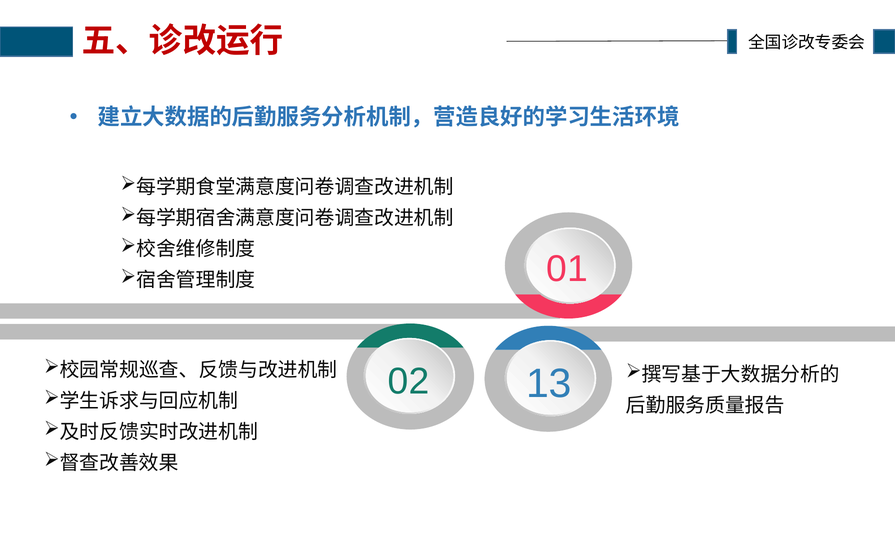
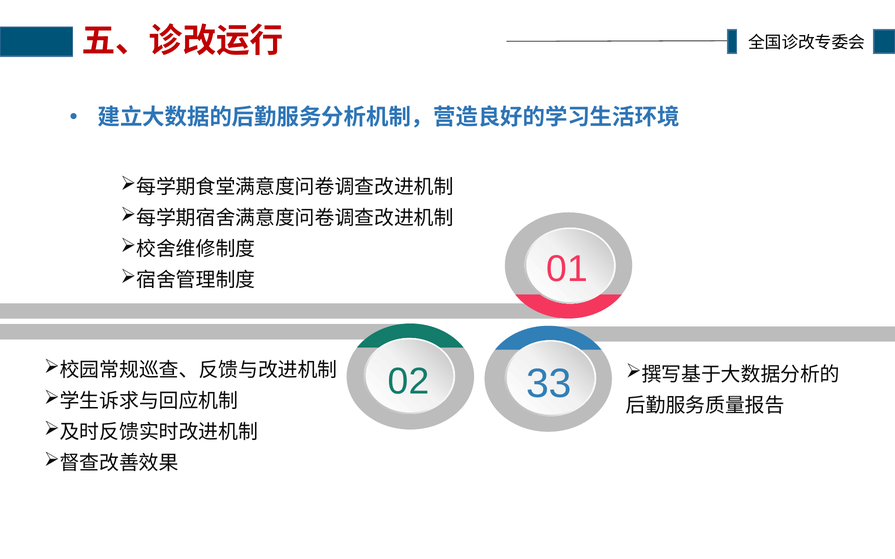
13: 13 -> 33
